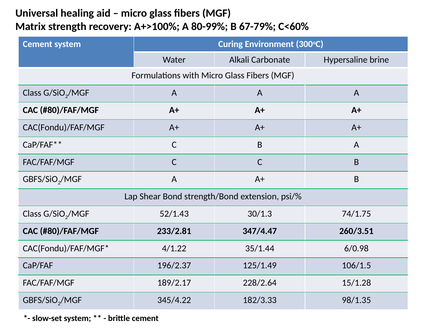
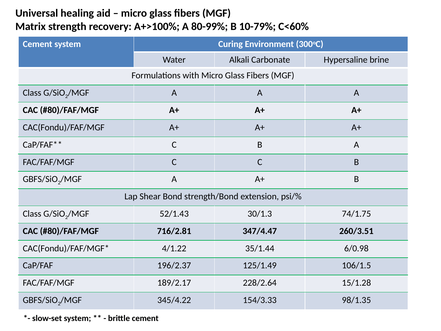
67-79%: 67-79% -> 10-79%
233/2.81: 233/2.81 -> 716/2.81
182/3.33: 182/3.33 -> 154/3.33
